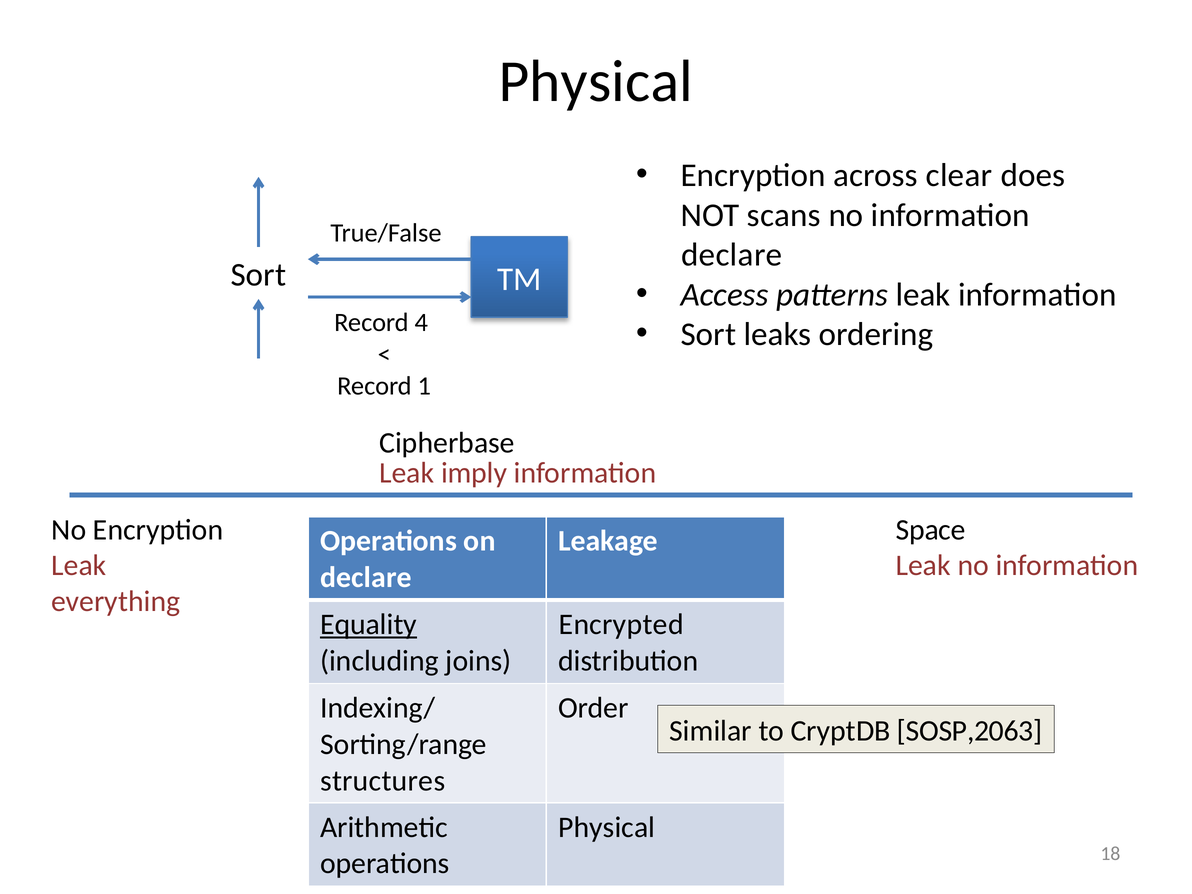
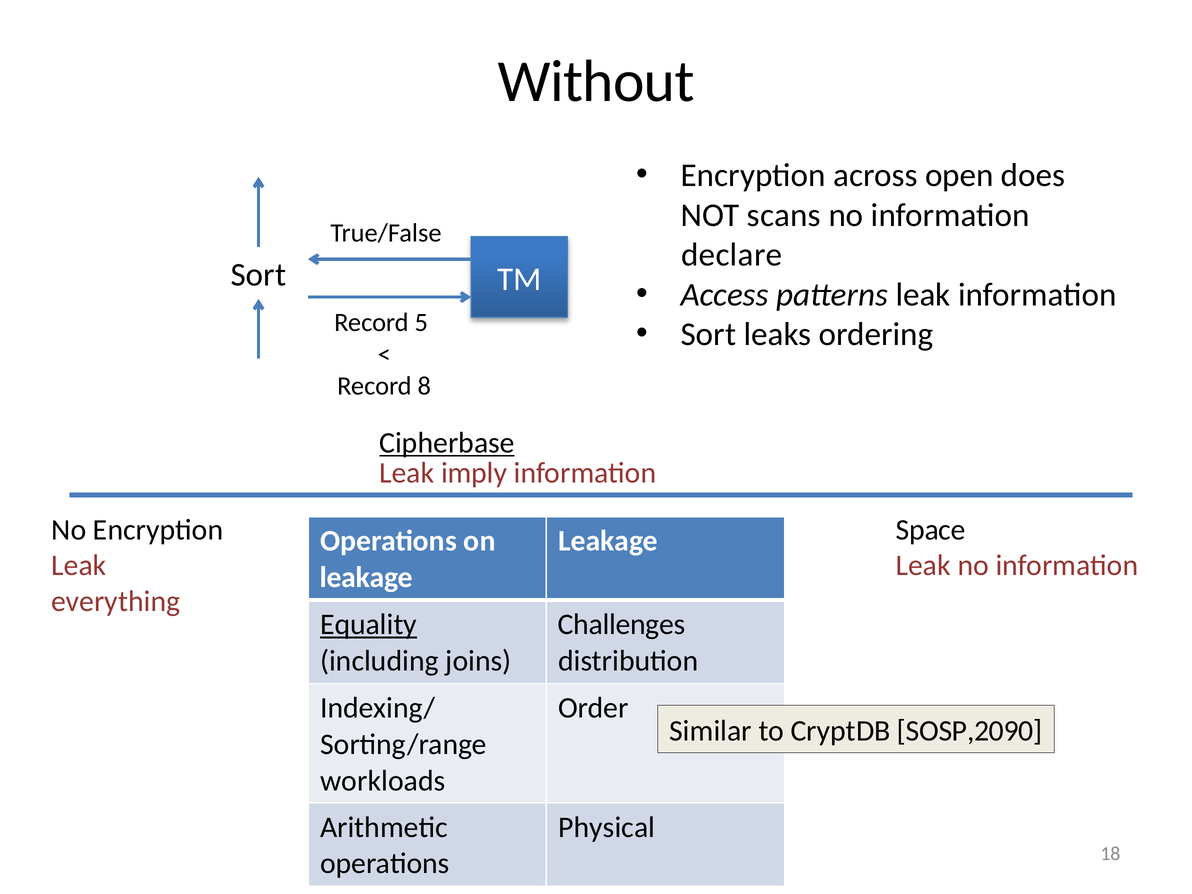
Physical at (596, 82): Physical -> Without
clear: clear -> open
4: 4 -> 5
1: 1 -> 8
Cipherbase underline: none -> present
declare at (366, 577): declare -> leakage
Encrypted: Encrypted -> Challenges
SOSP,2063: SOSP,2063 -> SOSP,2090
structures: structures -> workloads
